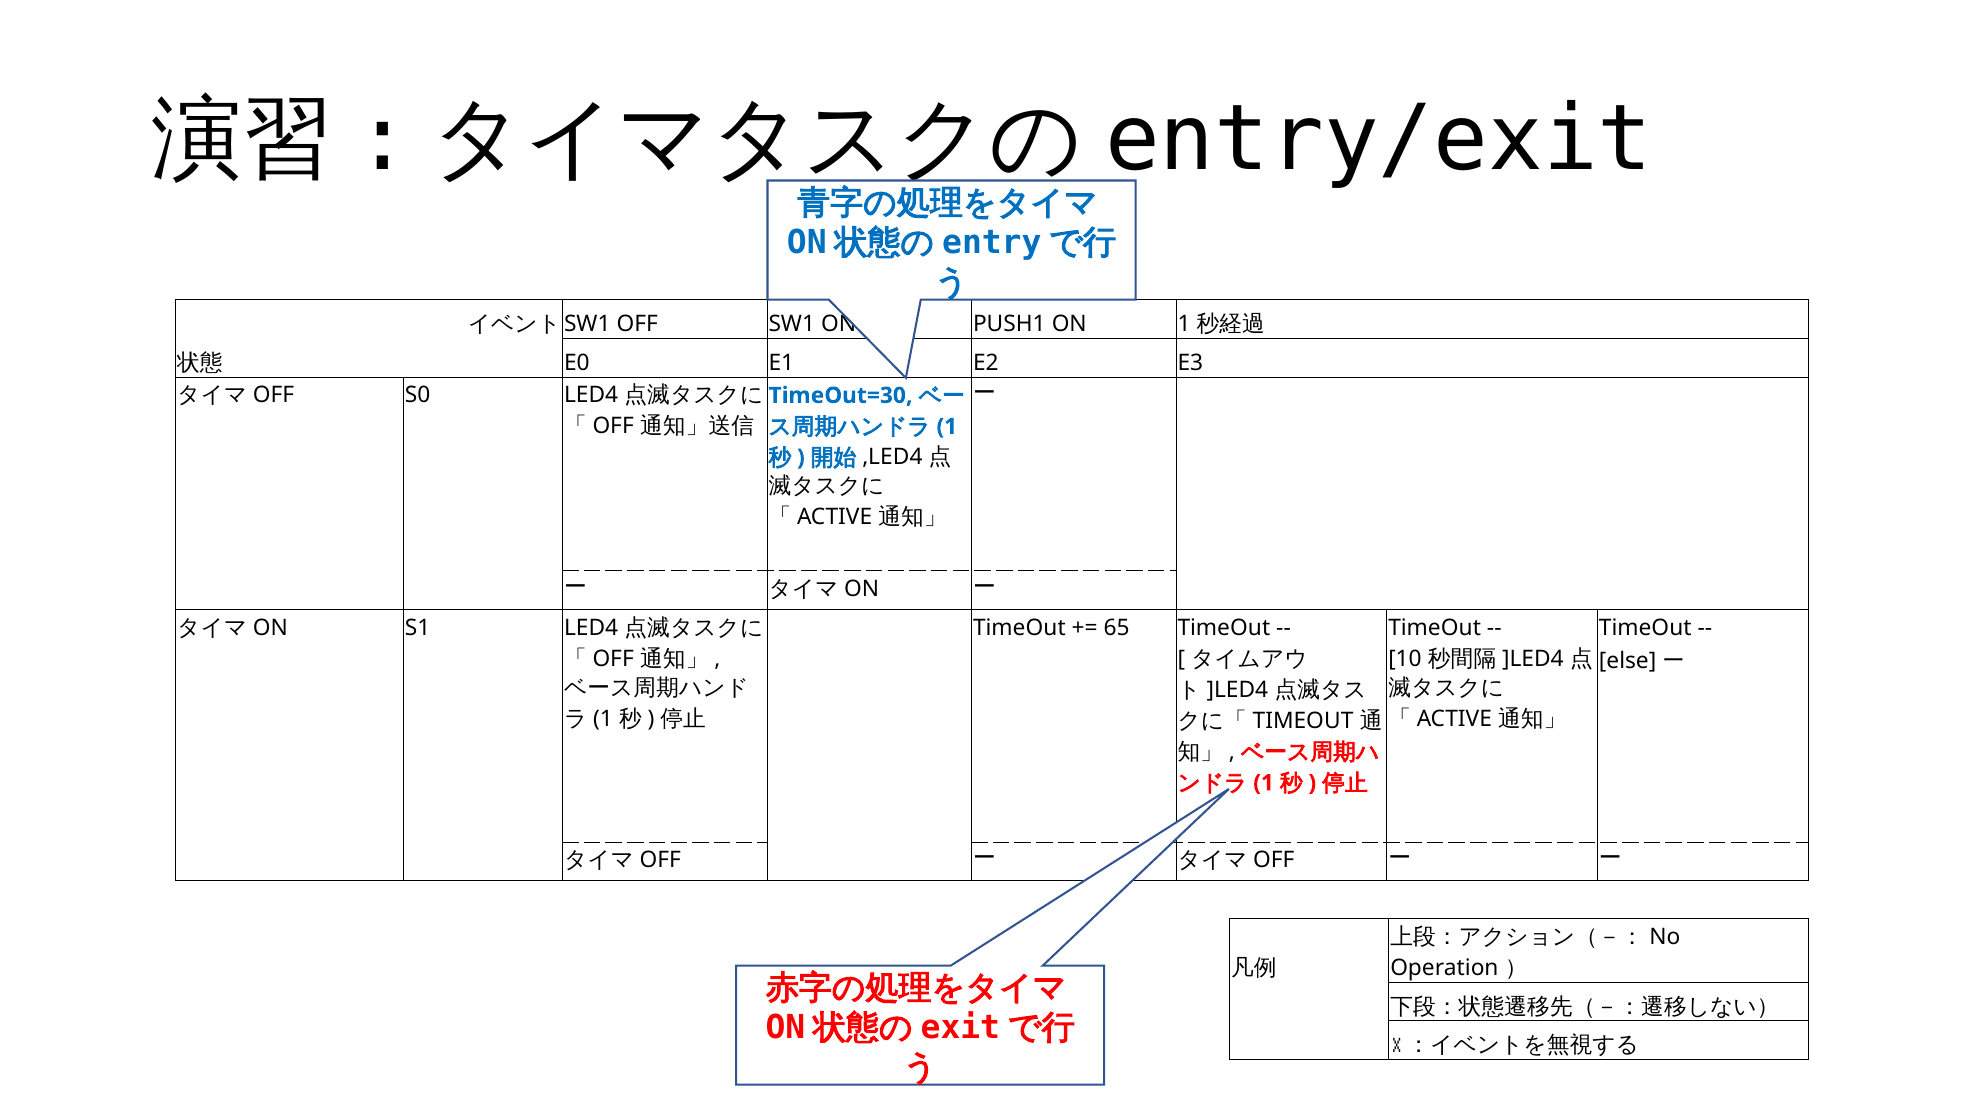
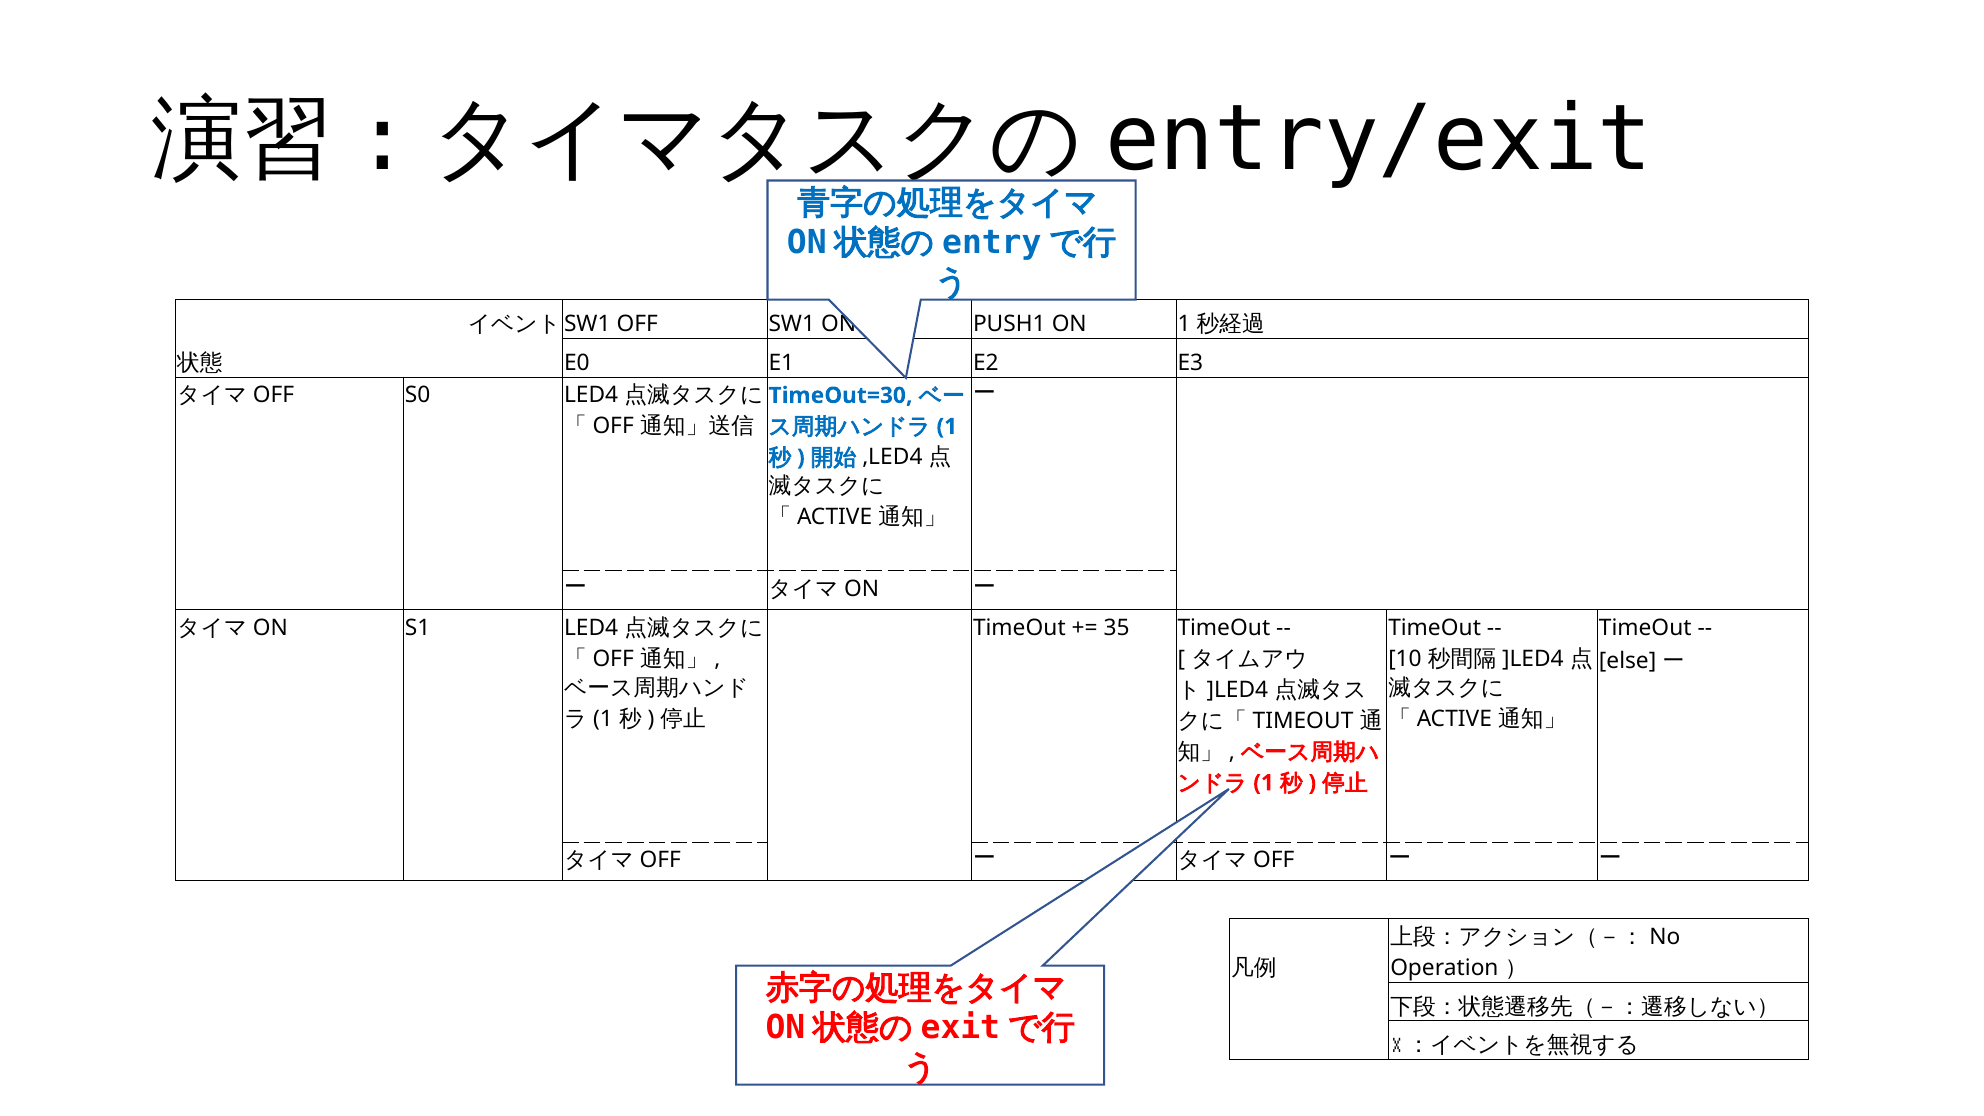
65: 65 -> 35
